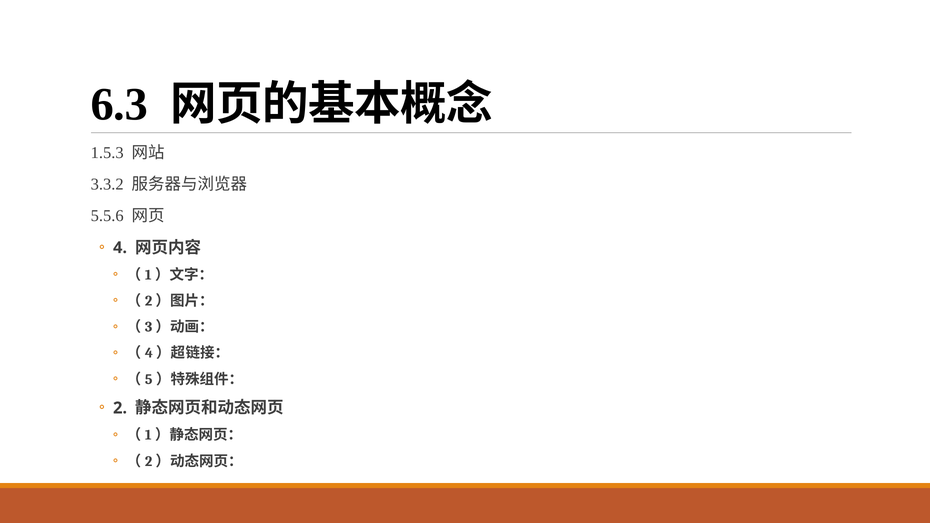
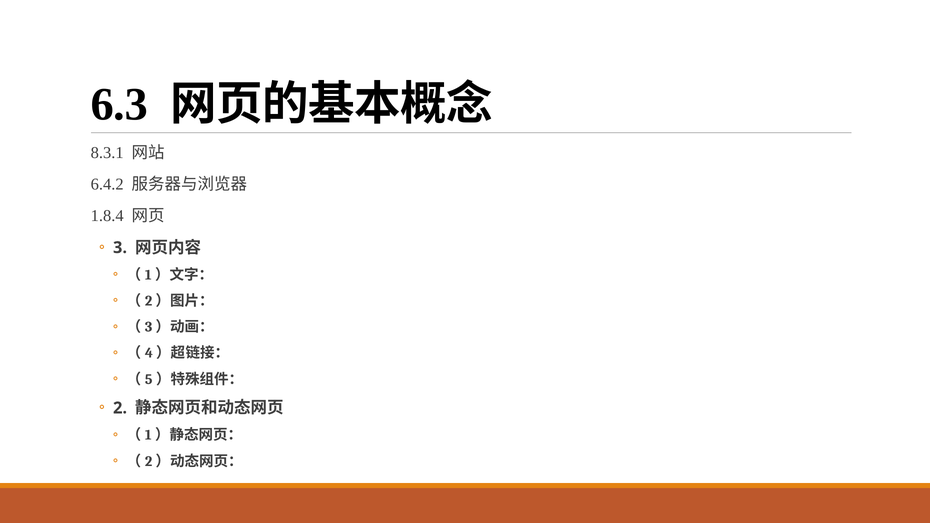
1.5.3: 1.5.3 -> 8.3.1
3.3.2: 3.3.2 -> 6.4.2
5.5.6: 5.5.6 -> 1.8.4
4: 4 -> 3
